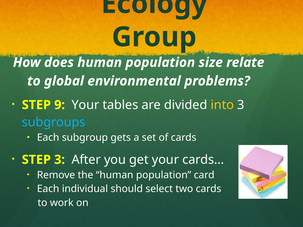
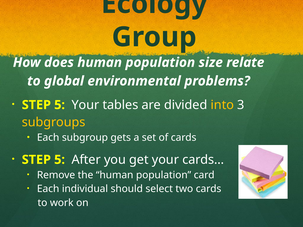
9 at (60, 105): 9 -> 5
subgroups colour: light blue -> yellow
3 at (60, 160): 3 -> 5
